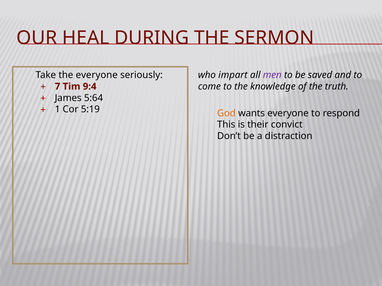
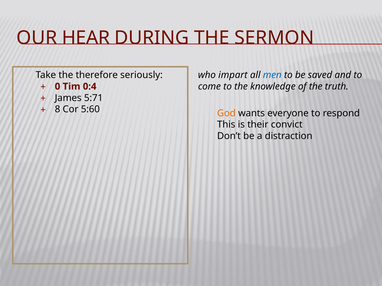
HEAL: HEAL -> HEAR
the everyone: everyone -> therefore
men colour: purple -> blue
7: 7 -> 0
9:4: 9:4 -> 0:4
5:64: 5:64 -> 5:71
1: 1 -> 8
5:19: 5:19 -> 5:60
